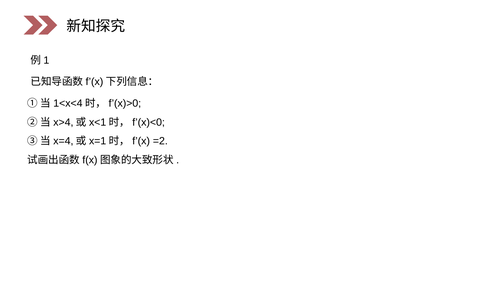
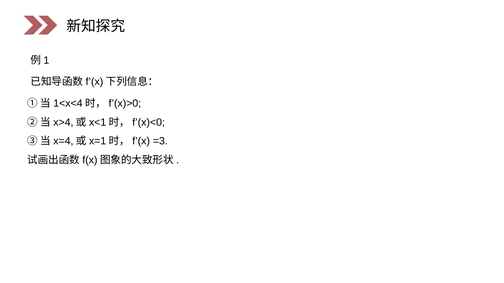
=2: =2 -> =3
